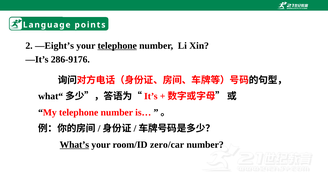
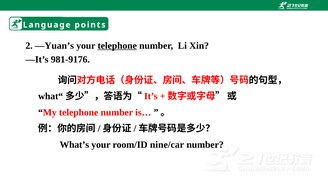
—Eight’s: —Eight’s -> —Yuan’s
286-9176: 286-9176 -> 981-9176
What’s underline: present -> none
zero/car: zero/car -> nine/car
